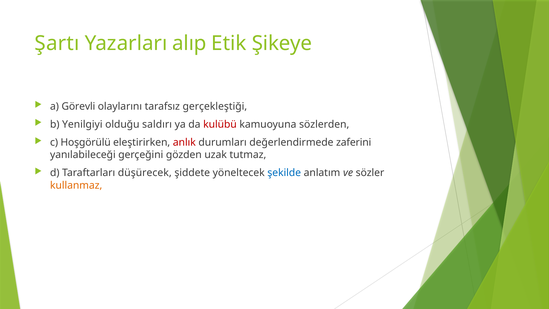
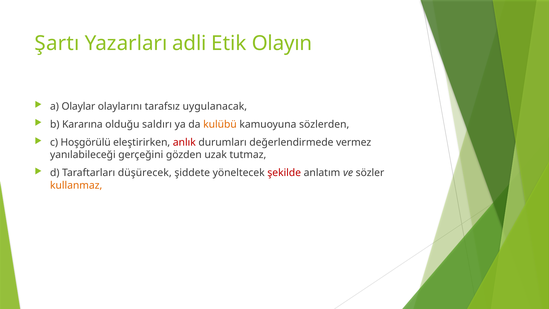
alıp: alıp -> adli
Şikeye: Şikeye -> Olayın
Görevli: Görevli -> Olaylar
gerçekleştiği: gerçekleştiği -> uygulanacak
Yenilgiyi: Yenilgiyi -> Kararına
kulübü colour: red -> orange
zaferini: zaferini -> vermez
şekilde colour: blue -> red
